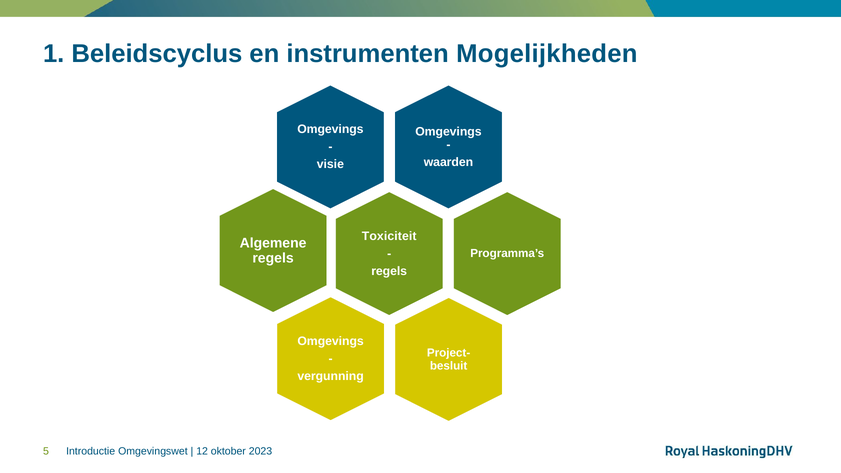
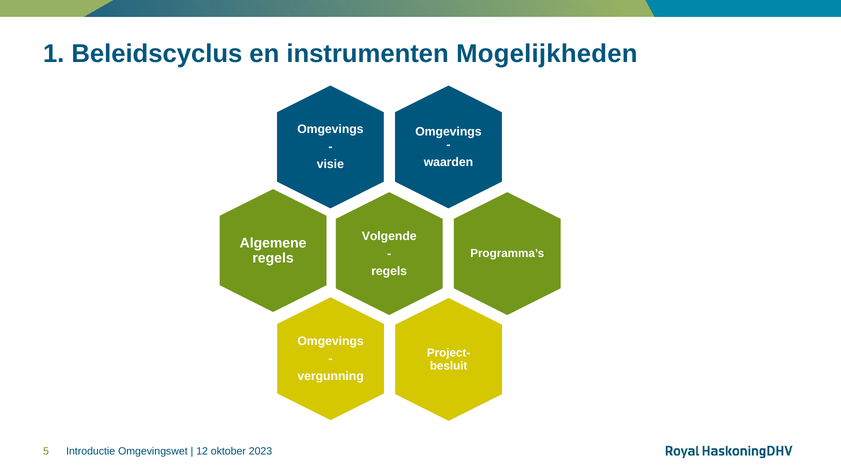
Toxiciteit: Toxiciteit -> Volgende
